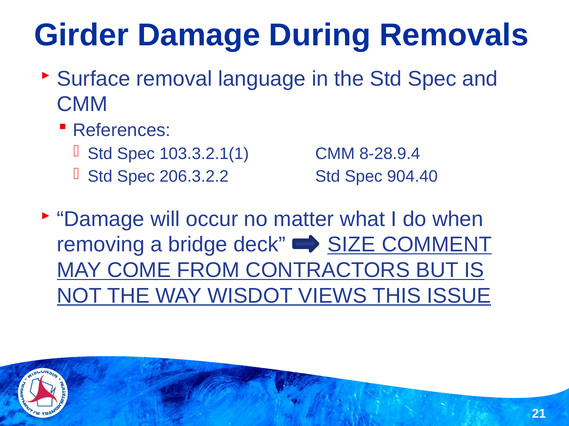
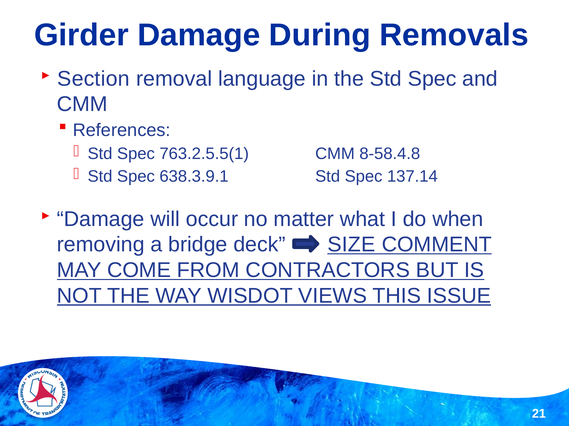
Surface: Surface -> Section
103.3.2.1(1: 103.3.2.1(1 -> 763.2.5.5(1
8-28.9.4: 8-28.9.4 -> 8-58.4.8
206.3.2.2: 206.3.2.2 -> 638.3.9.1
904.40: 904.40 -> 137.14
